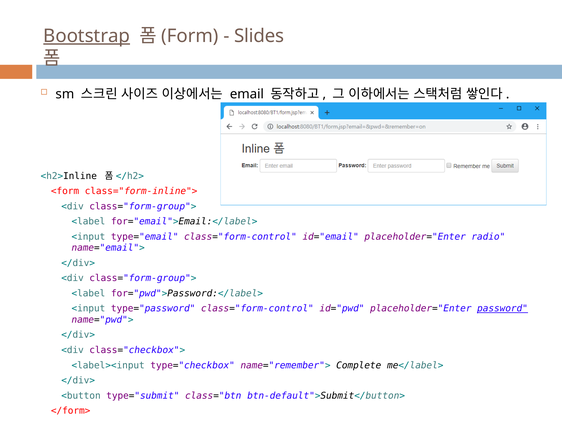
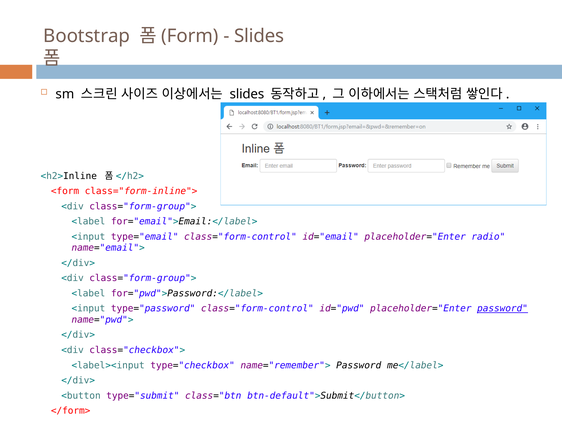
Bootstrap underline: present -> none
email at (247, 94): email -> slides
name="remember"> Complete: Complete -> Password
